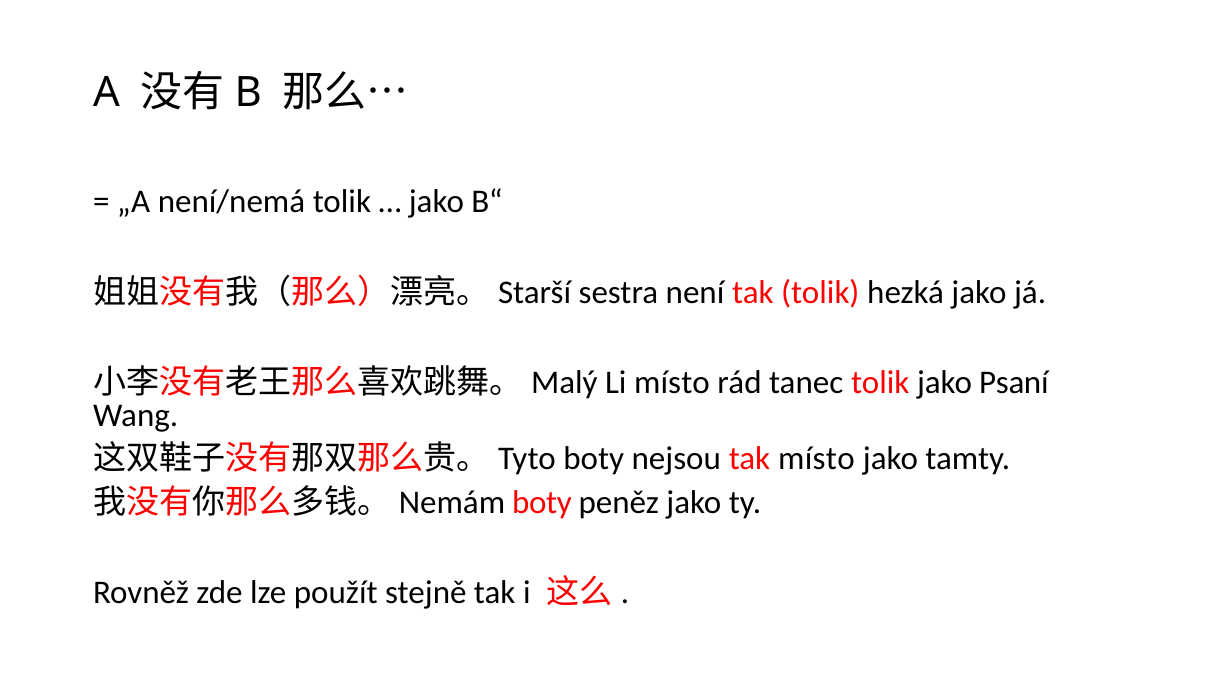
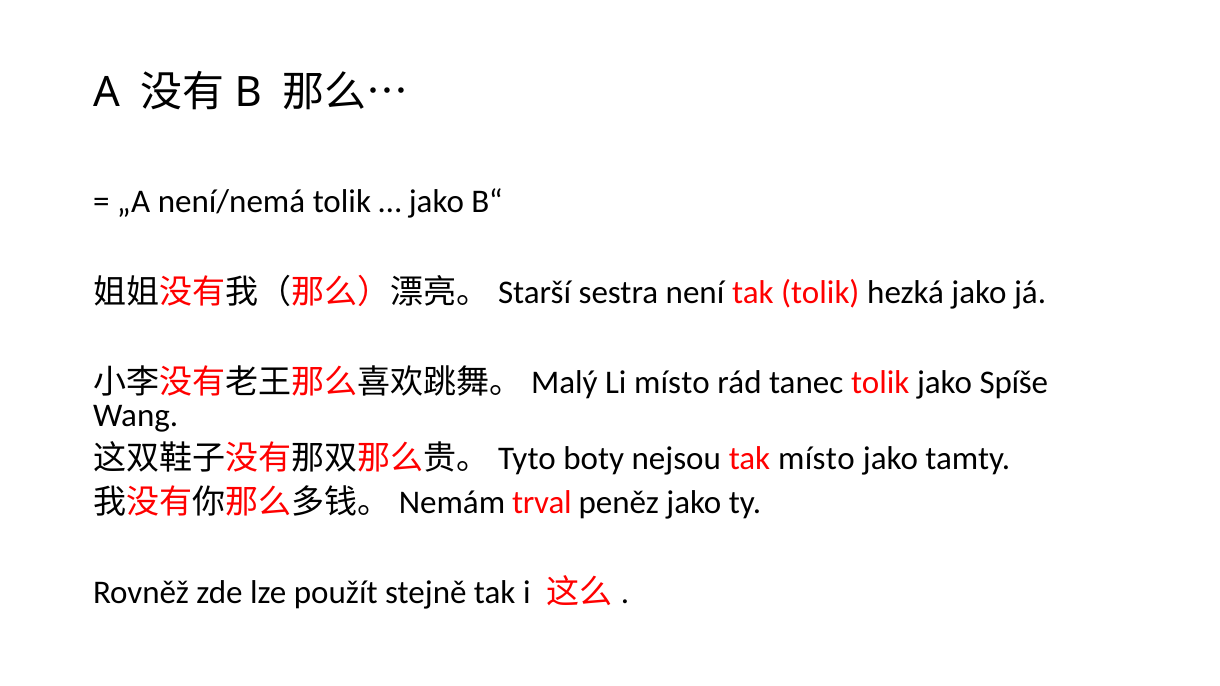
Psaní: Psaní -> Spíše
boty at (542, 502): boty -> trval
